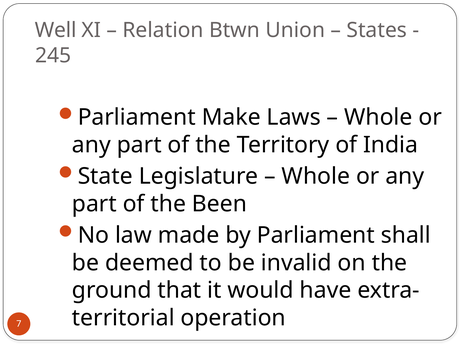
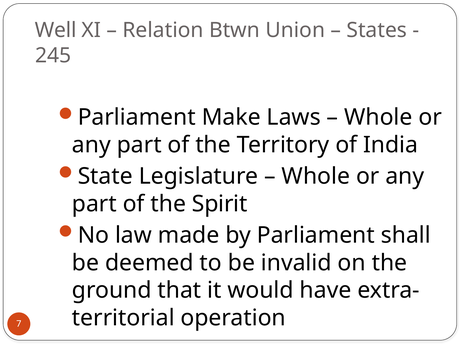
Been: Been -> Spirit
